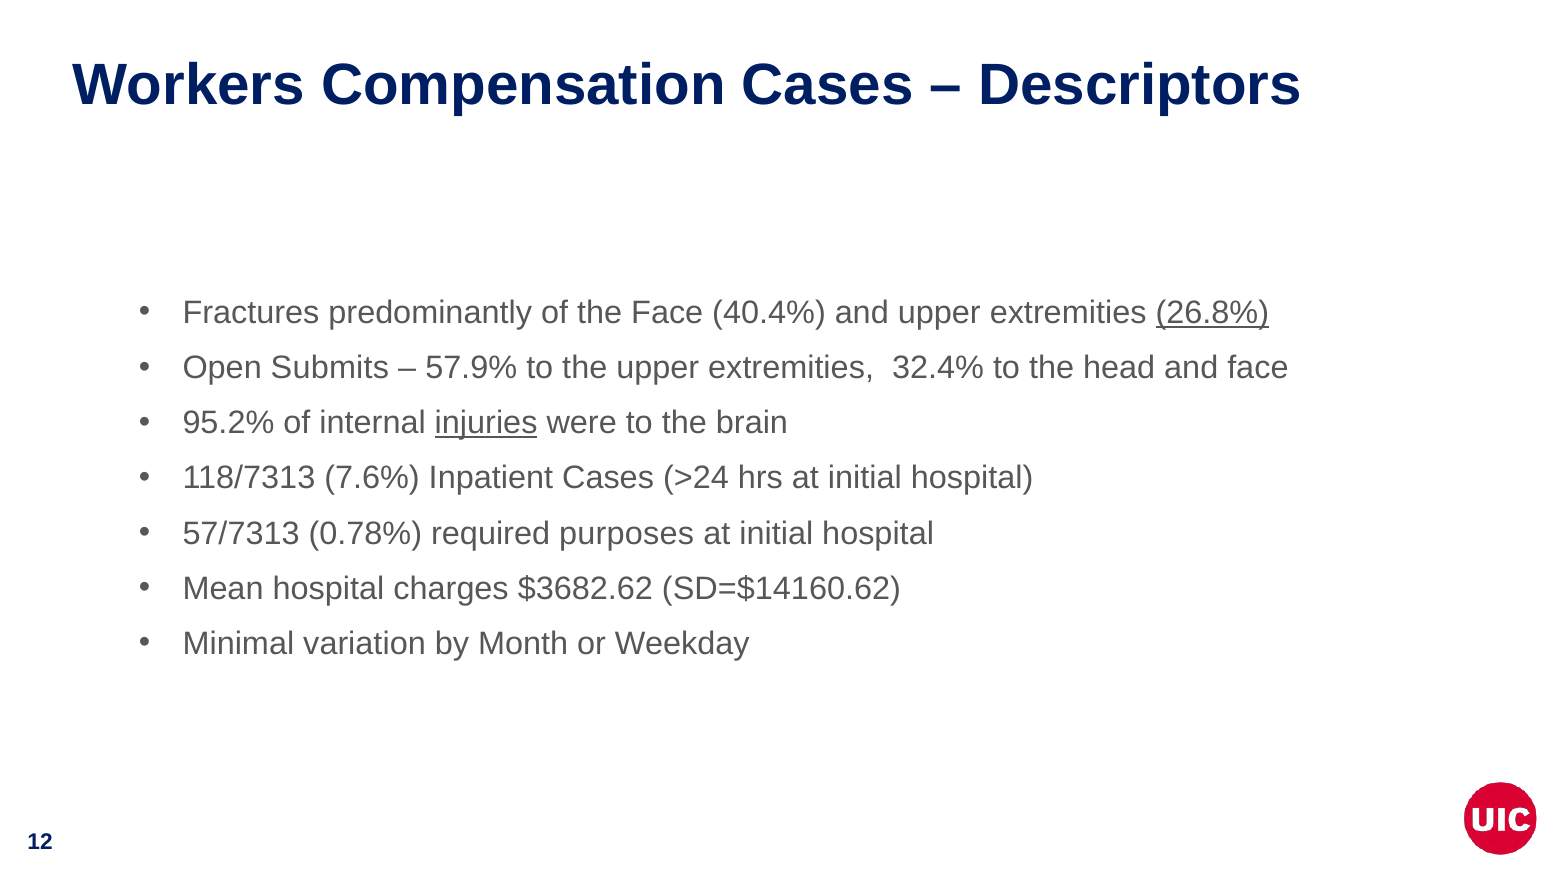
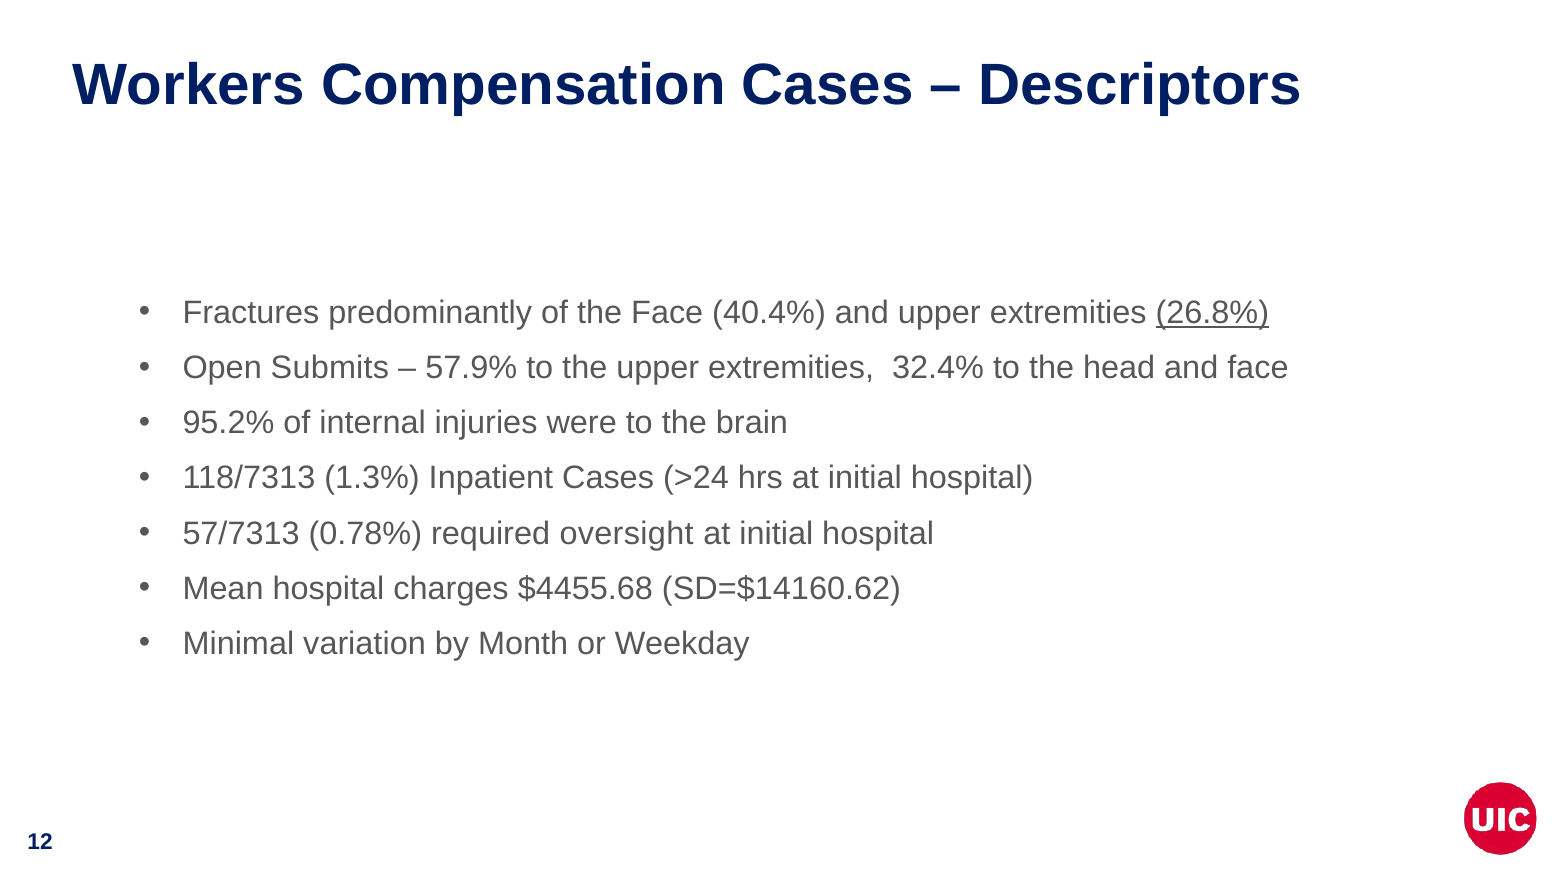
injuries underline: present -> none
7.6%: 7.6% -> 1.3%
purposes: purposes -> oversight
$3682.62: $3682.62 -> $4455.68
